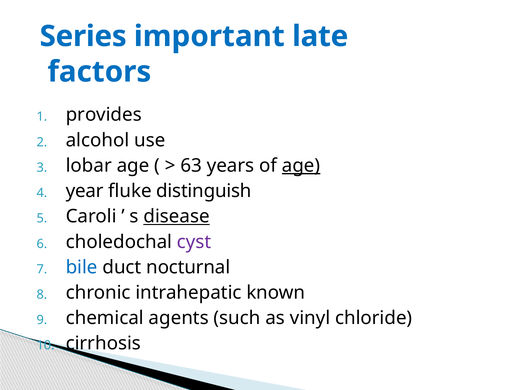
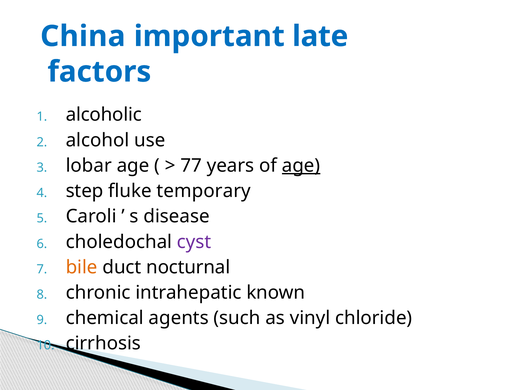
Series: Series -> China
provides: provides -> alcoholic
63: 63 -> 77
year: year -> step
distinguish: distinguish -> temporary
disease underline: present -> none
bile colour: blue -> orange
